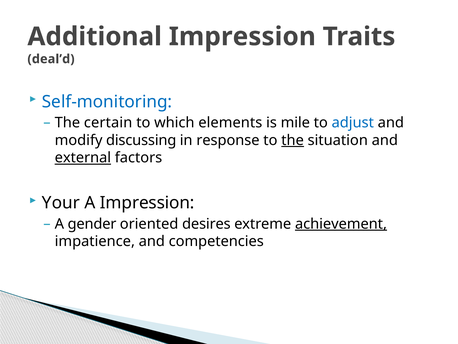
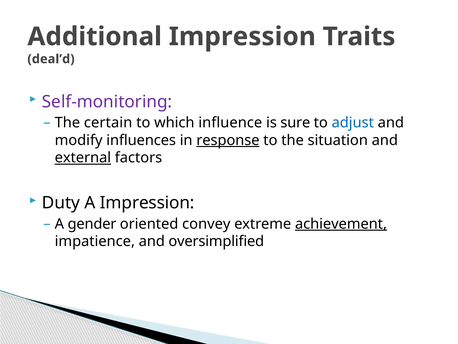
Self-monitoring colour: blue -> purple
elements: elements -> influence
mile: mile -> sure
discussing: discussing -> influences
response underline: none -> present
the at (293, 140) underline: present -> none
Your: Your -> Duty
desires: desires -> convey
competencies: competencies -> oversimplified
